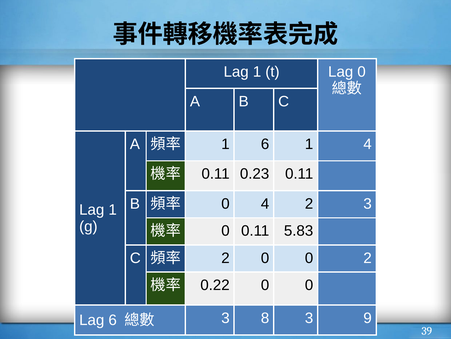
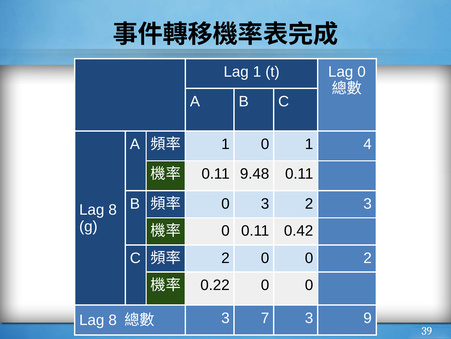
1 6: 6 -> 0
0.23: 0.23 -> 9.48
0 4: 4 -> 3
1 at (113, 209): 1 -> 8
5.83: 5.83 -> 0.42
6 at (113, 320): 6 -> 8
8: 8 -> 7
